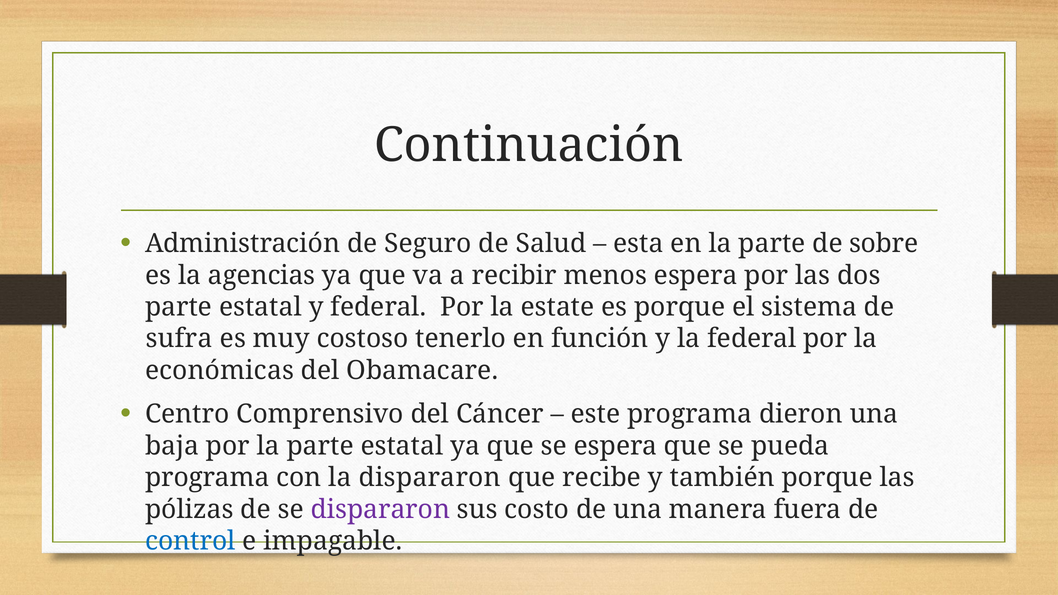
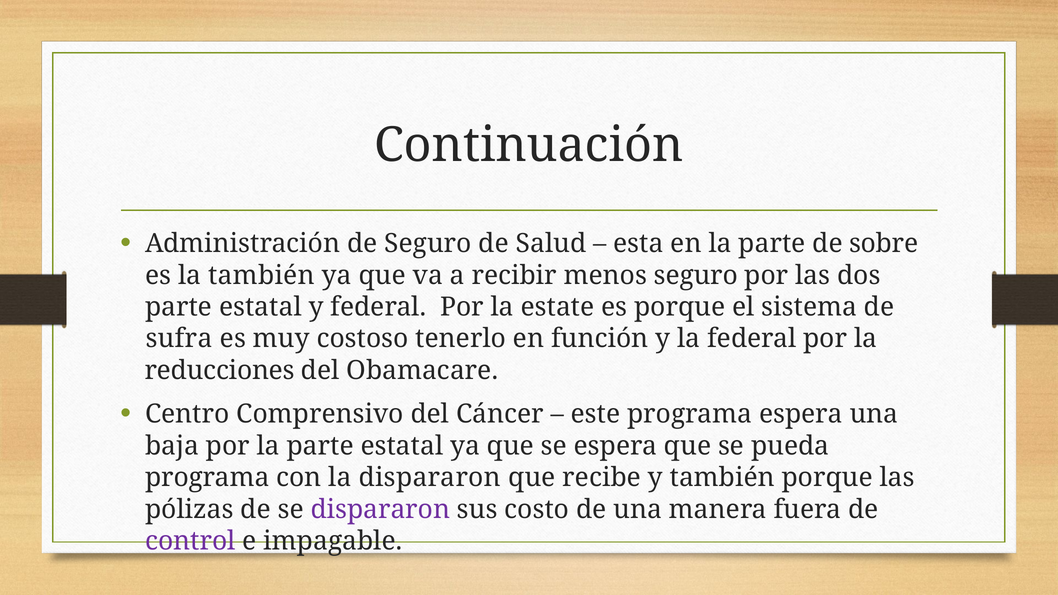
la agencias: agencias -> también
menos espera: espera -> seguro
económicas: económicas -> reducciones
programa dieron: dieron -> espera
control colour: blue -> purple
